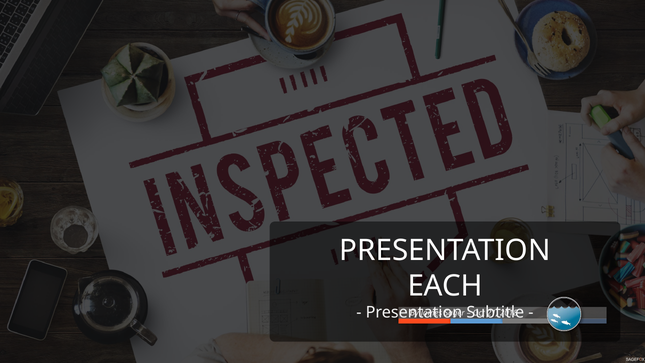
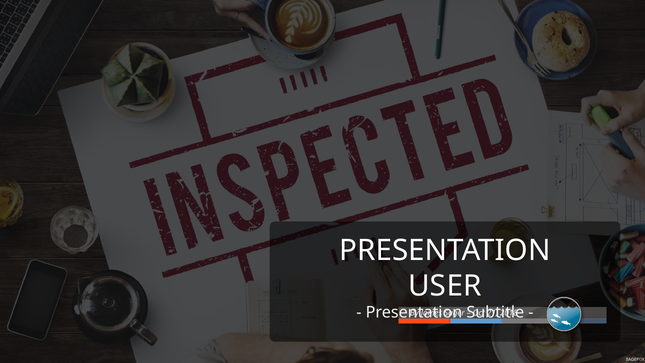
EACH: EACH -> USER
